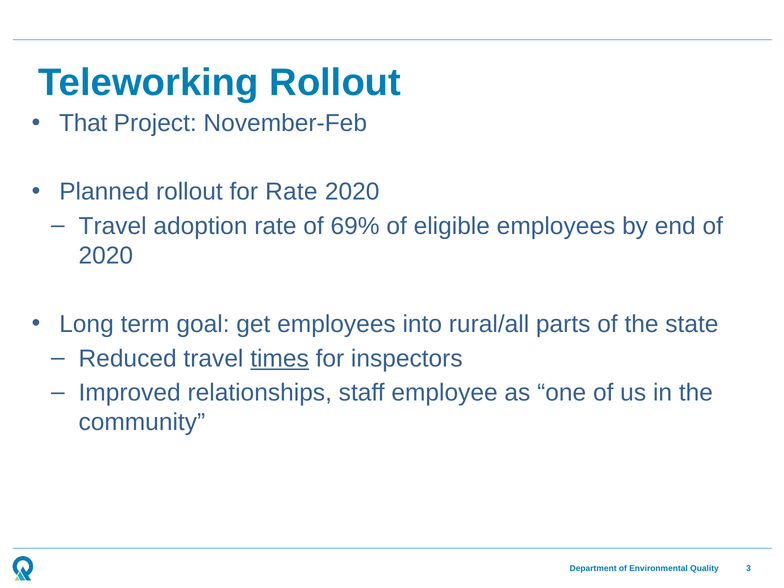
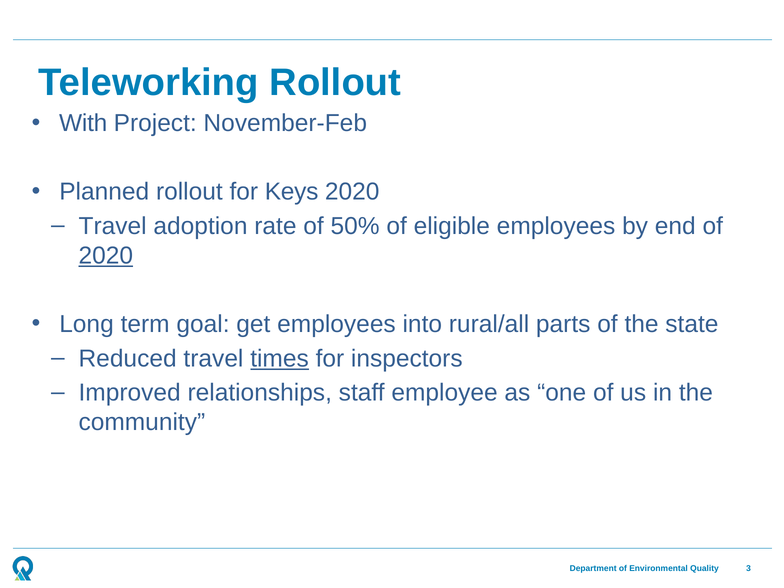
That: That -> With
for Rate: Rate -> Keys
69%: 69% -> 50%
2020 at (106, 256) underline: none -> present
